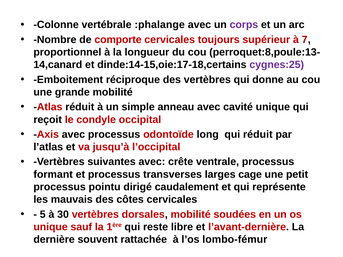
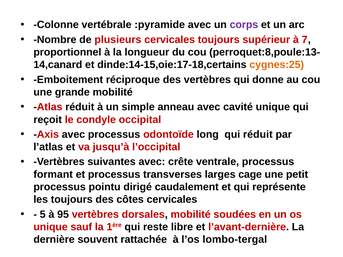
:phalange: :phalange -> :pyramide
comporte: comporte -> plusieurs
cygnes:25 colour: purple -> orange
les mauvais: mauvais -> toujours
30: 30 -> 95
lombo-fémur: lombo-fémur -> lombo-tergal
